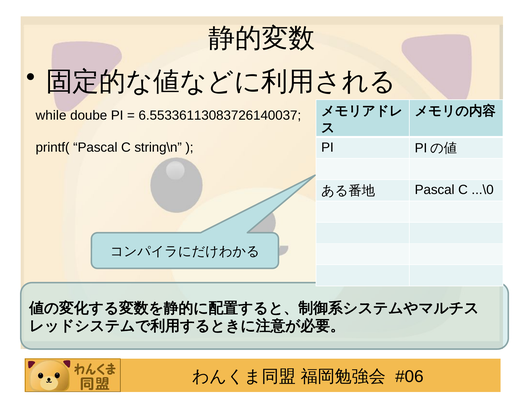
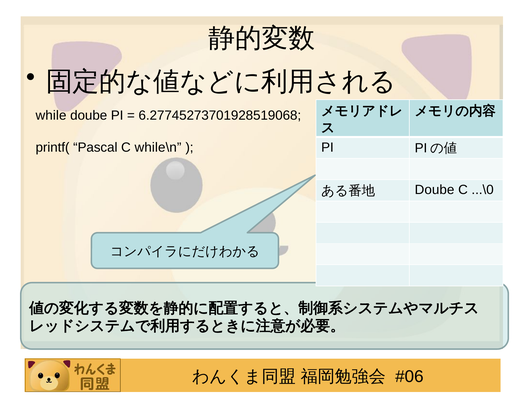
6.55336113083726140037: 6.55336113083726140037 -> 6.27745273701928519068
string\n: string\n -> while\n
Pascal at (435, 190): Pascal -> Doube
